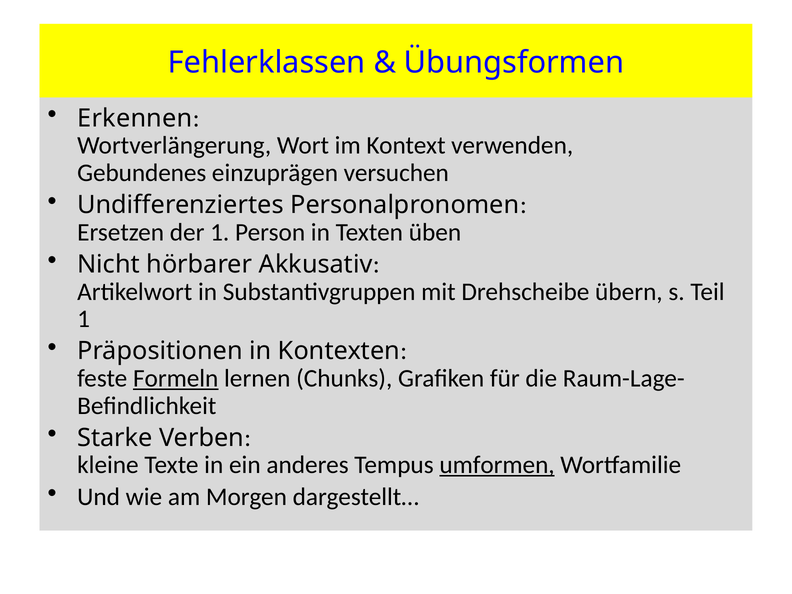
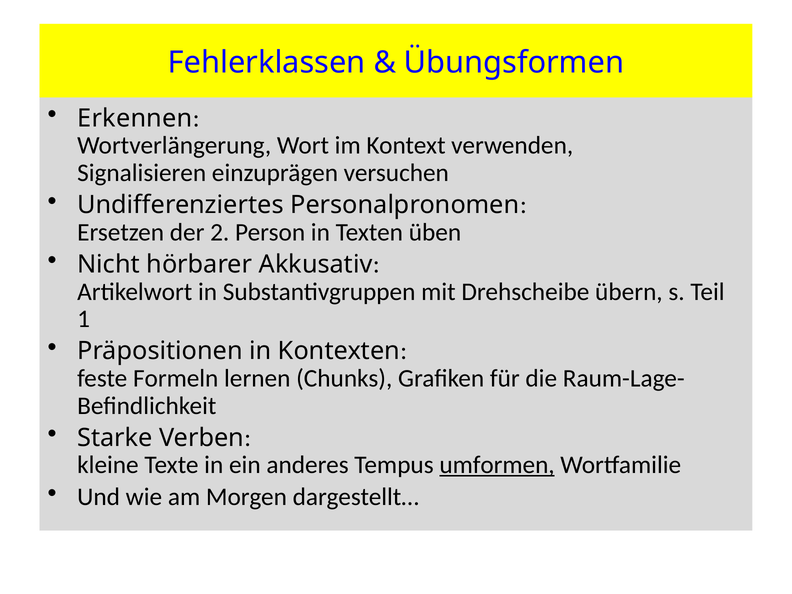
Gebundenes: Gebundenes -> Signalisieren
der 1: 1 -> 2
Formeln underline: present -> none
